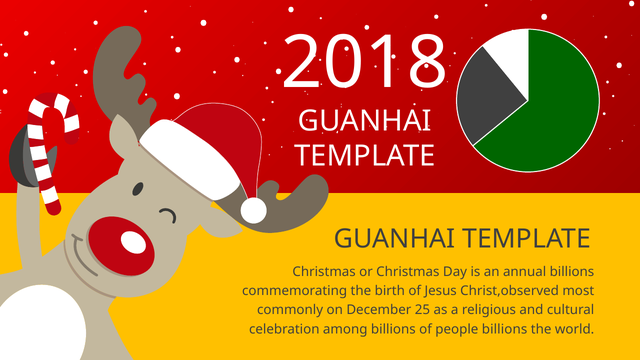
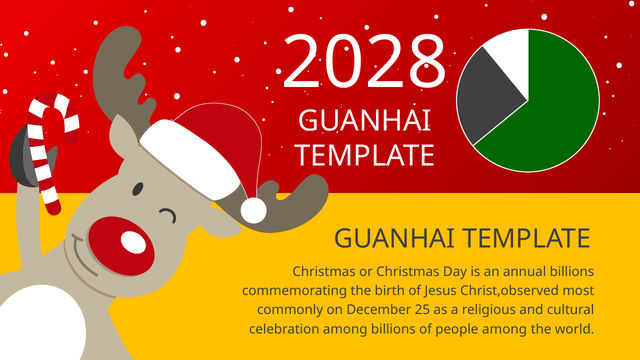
2018: 2018 -> 2028
people billions: billions -> among
